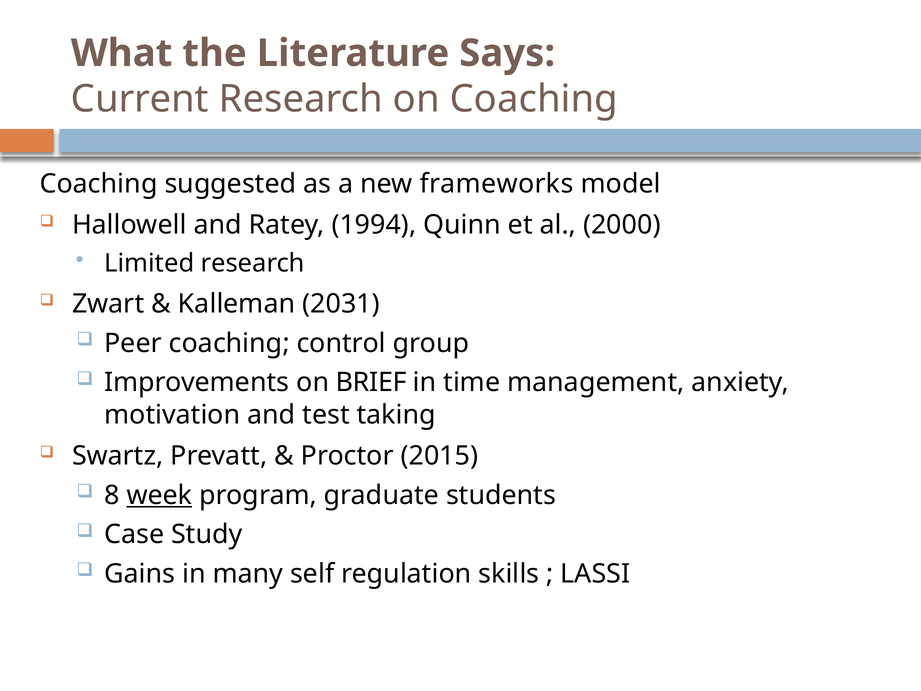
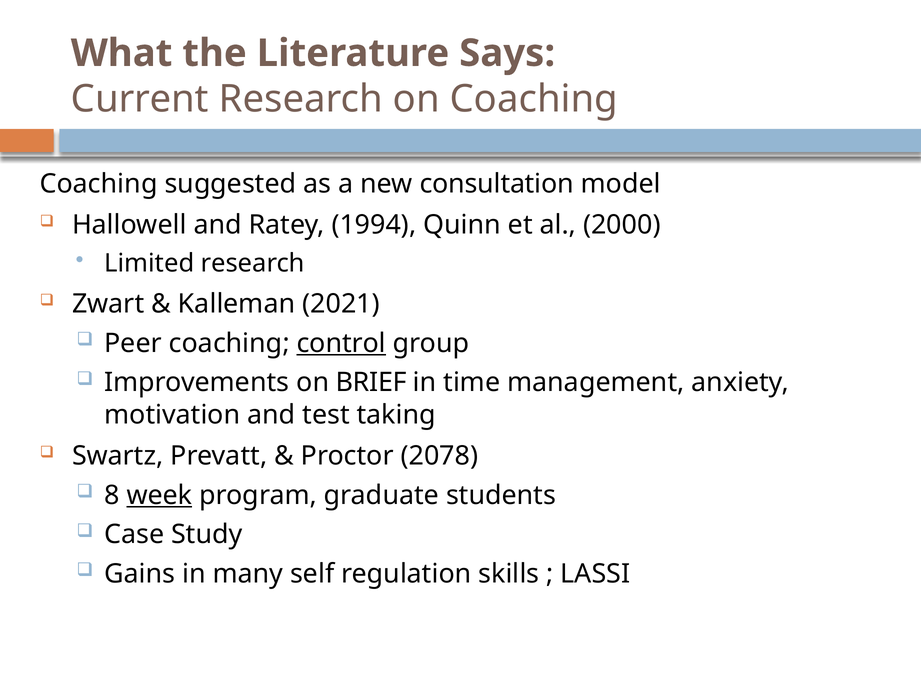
frameworks: frameworks -> consultation
2031: 2031 -> 2021
control underline: none -> present
2015: 2015 -> 2078
